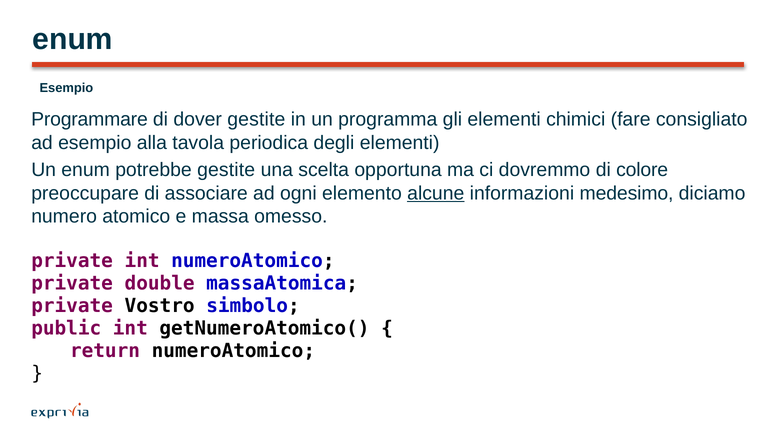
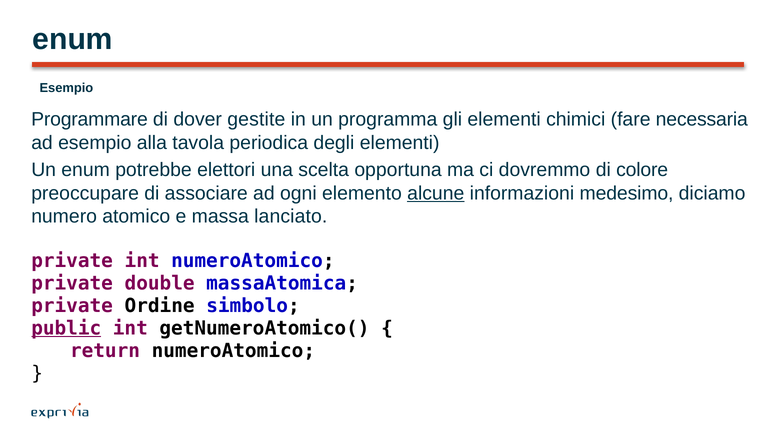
consigliato: consigliato -> necessaria
potrebbe gestite: gestite -> elettori
omesso: omesso -> lanciato
Vostro: Vostro -> Ordine
public underline: none -> present
